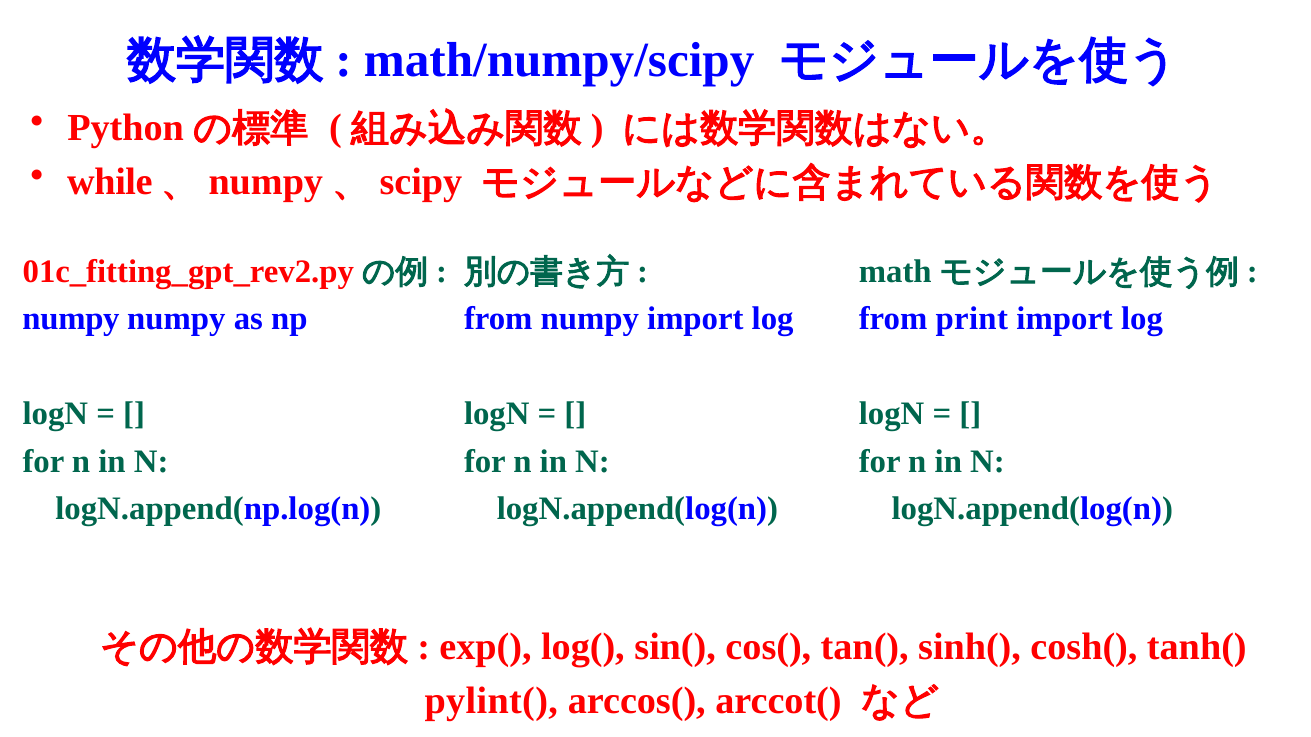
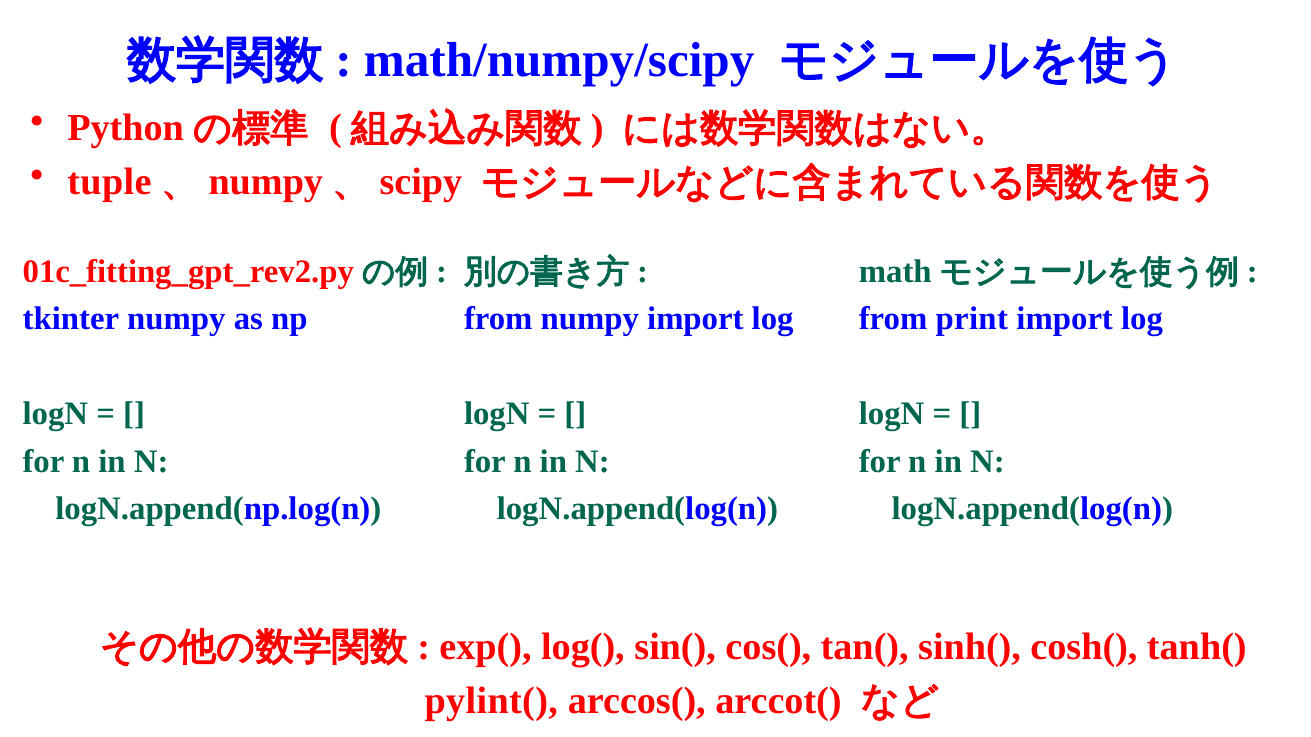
while: while -> tuple
numpy at (71, 319): numpy -> tkinter
